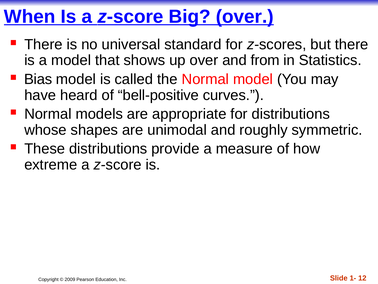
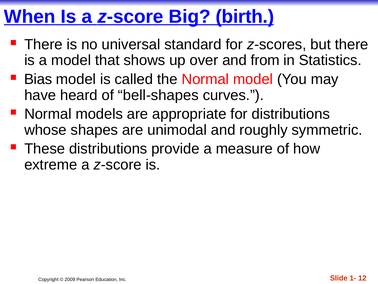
Big over: over -> birth
bell-positive: bell-positive -> bell-shapes
